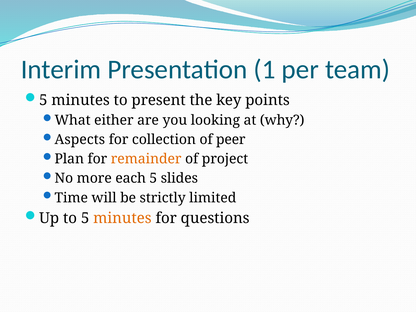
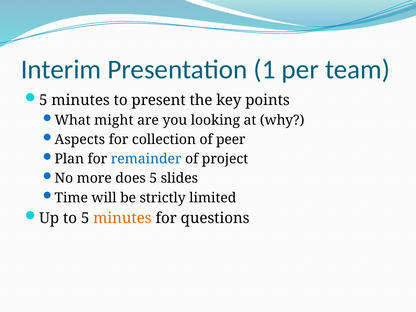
either: either -> might
remainder colour: orange -> blue
each: each -> does
